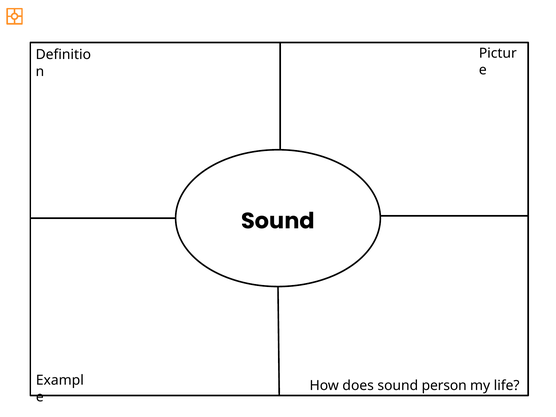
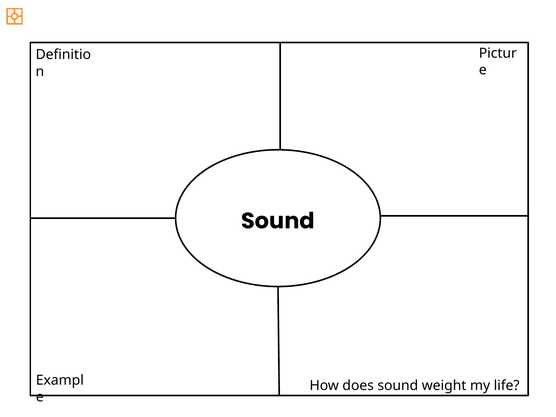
person: person -> weight
